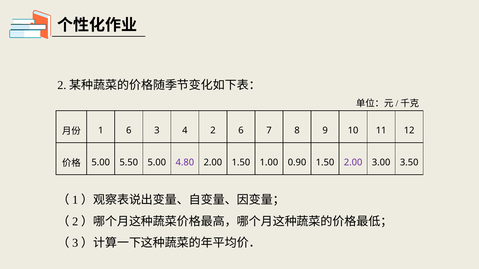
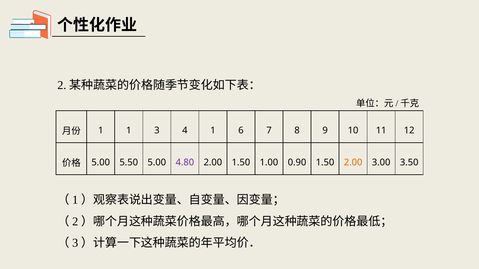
1 6: 6 -> 1
4 2: 2 -> 1
2.00 at (353, 163) colour: purple -> orange
